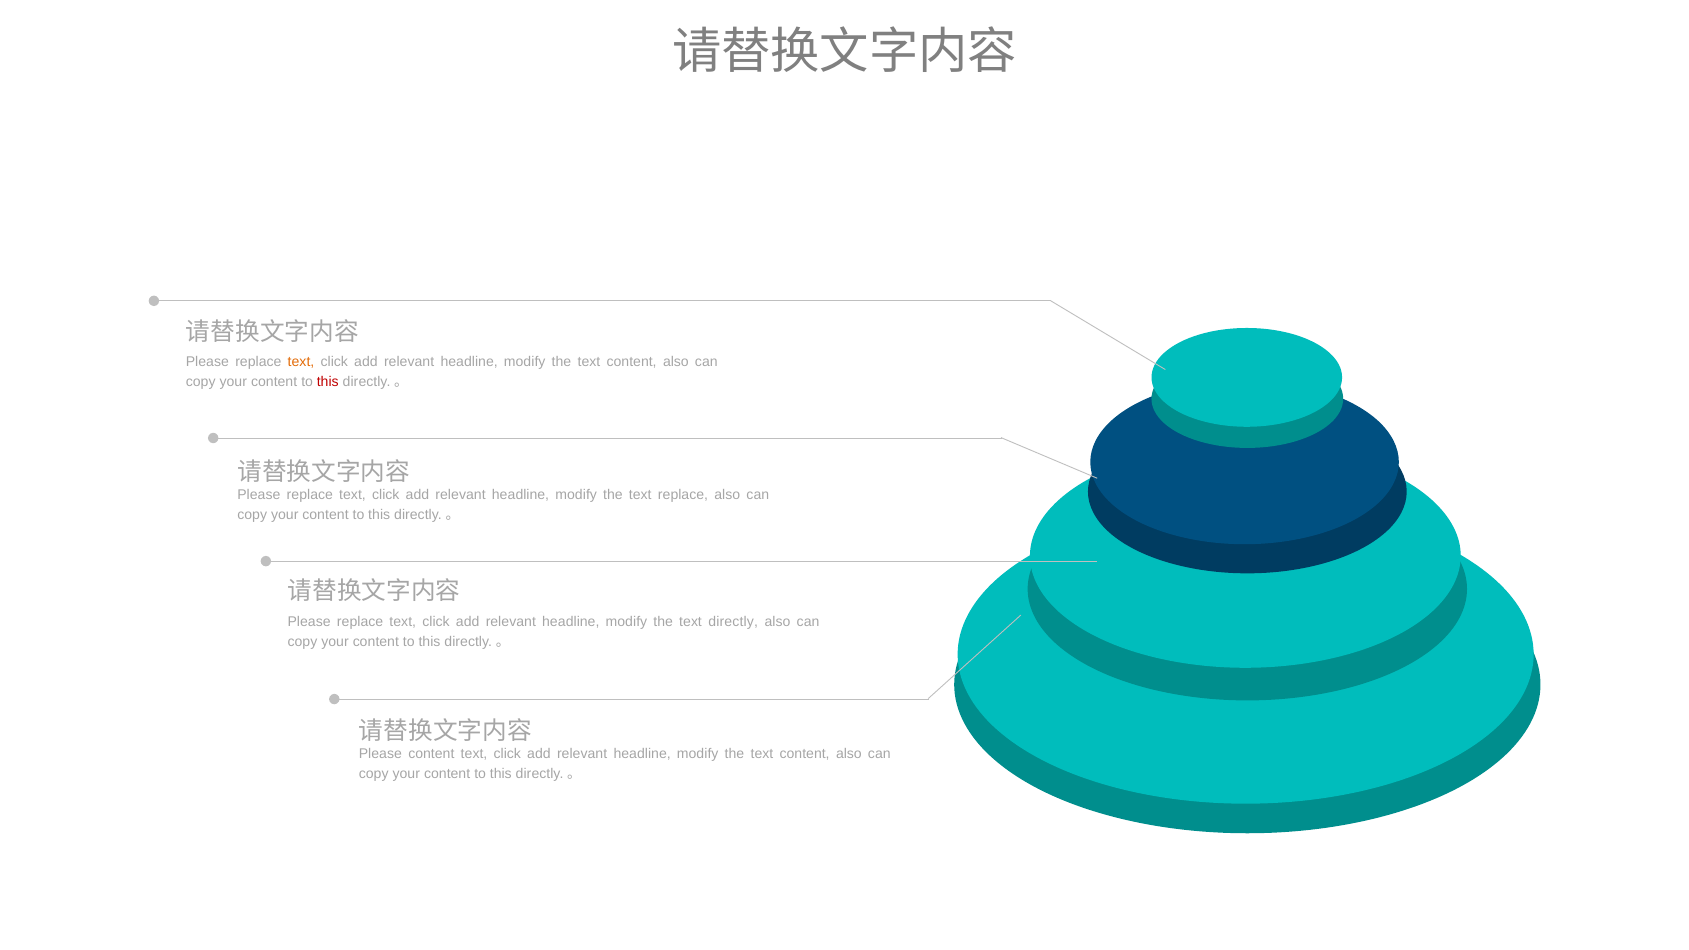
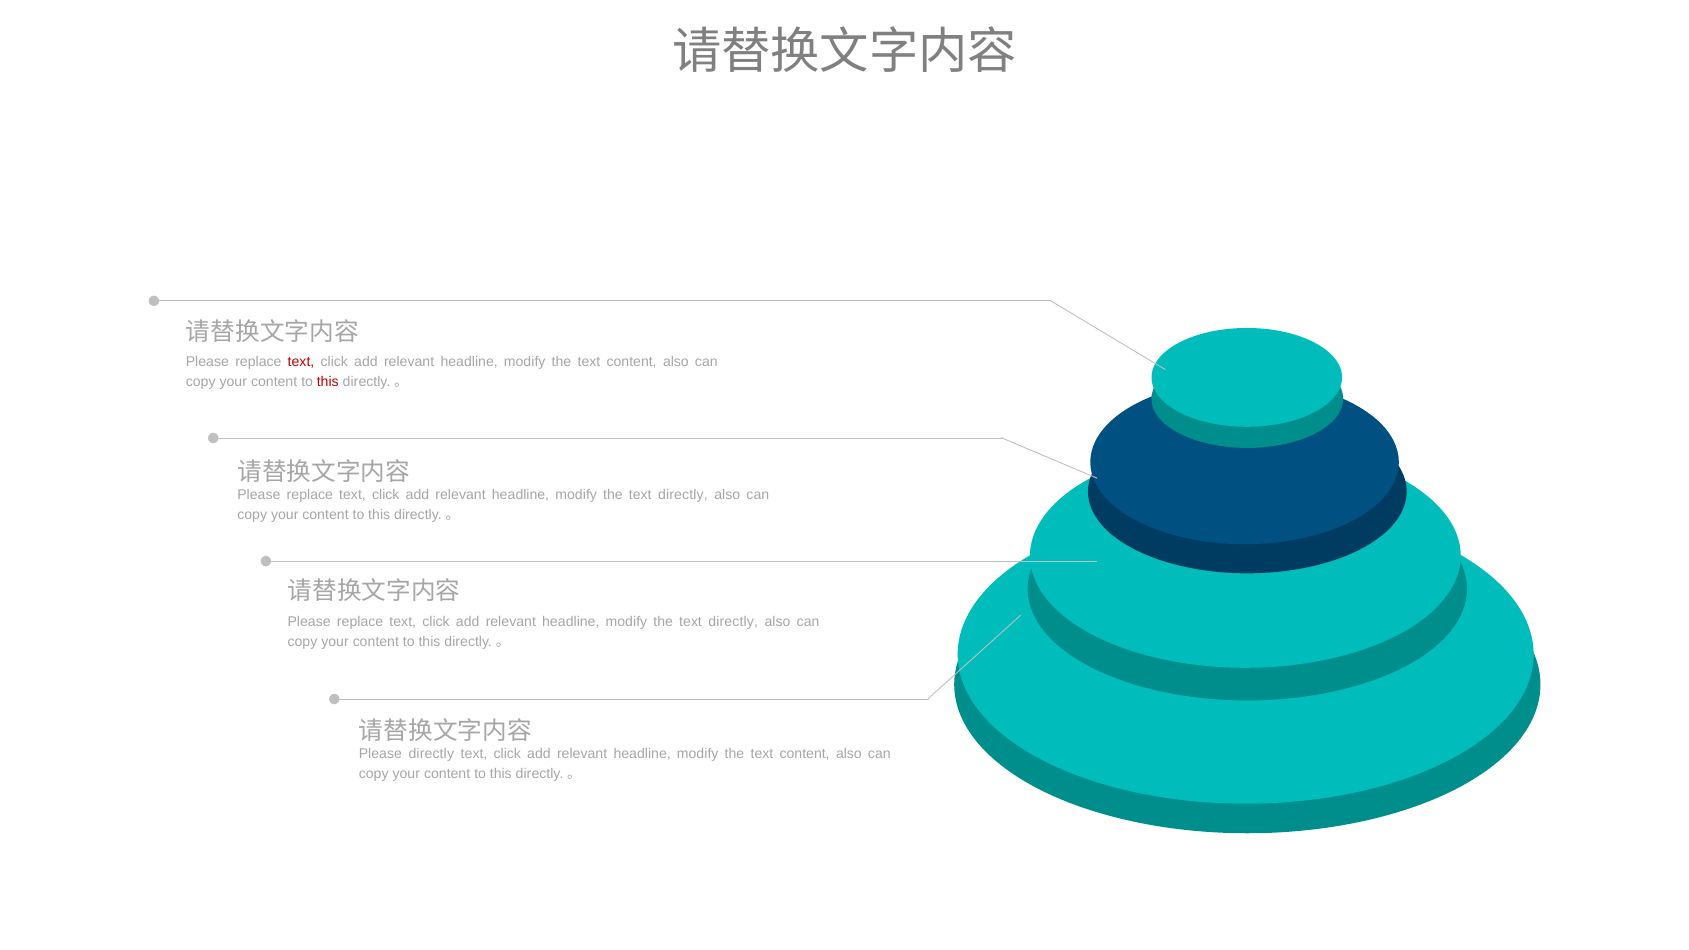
text at (301, 362) colour: orange -> red
replace at (683, 495): replace -> directly
Please content: content -> directly
